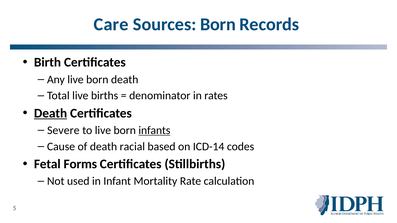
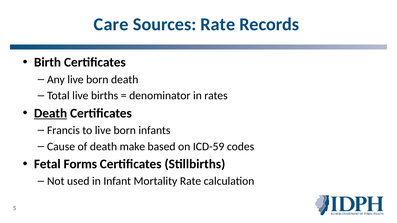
Sources Born: Born -> Rate
Severe: Severe -> Francis
infants underline: present -> none
racial: racial -> make
ICD-14: ICD-14 -> ICD-59
